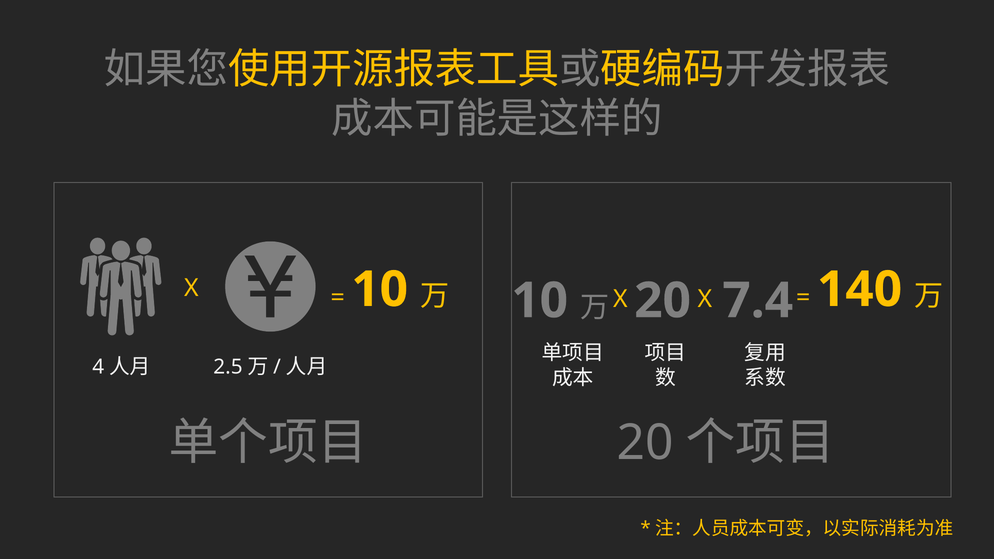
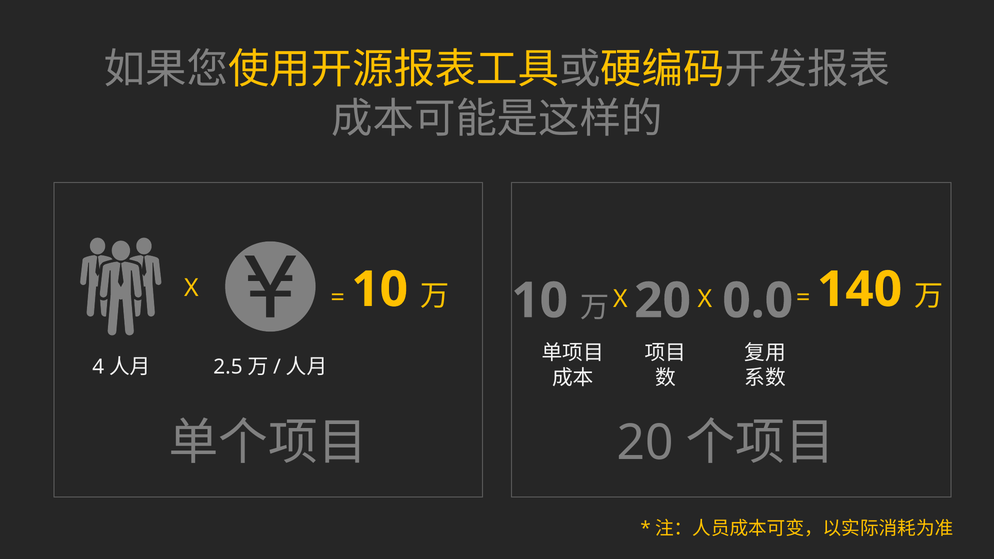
7.4: 7.4 -> 0.0
